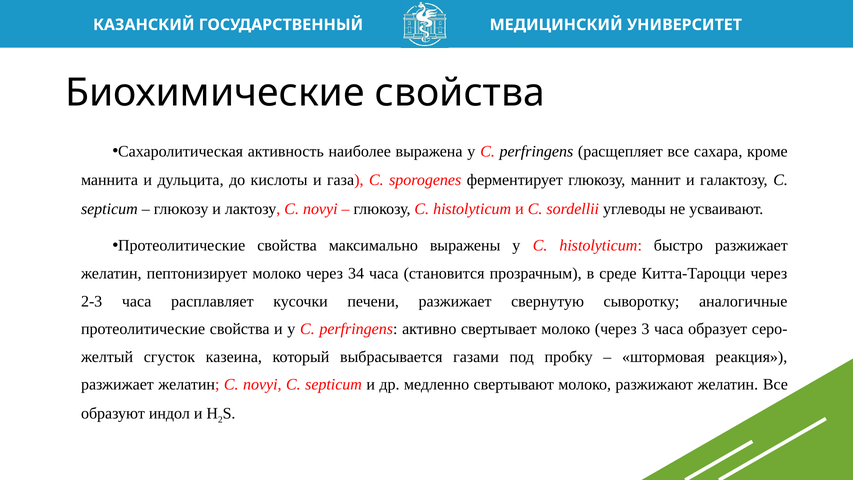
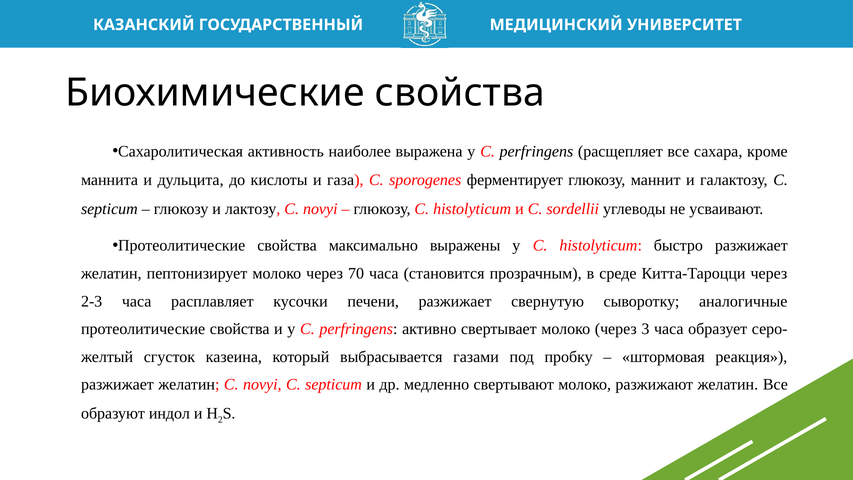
34: 34 -> 70
